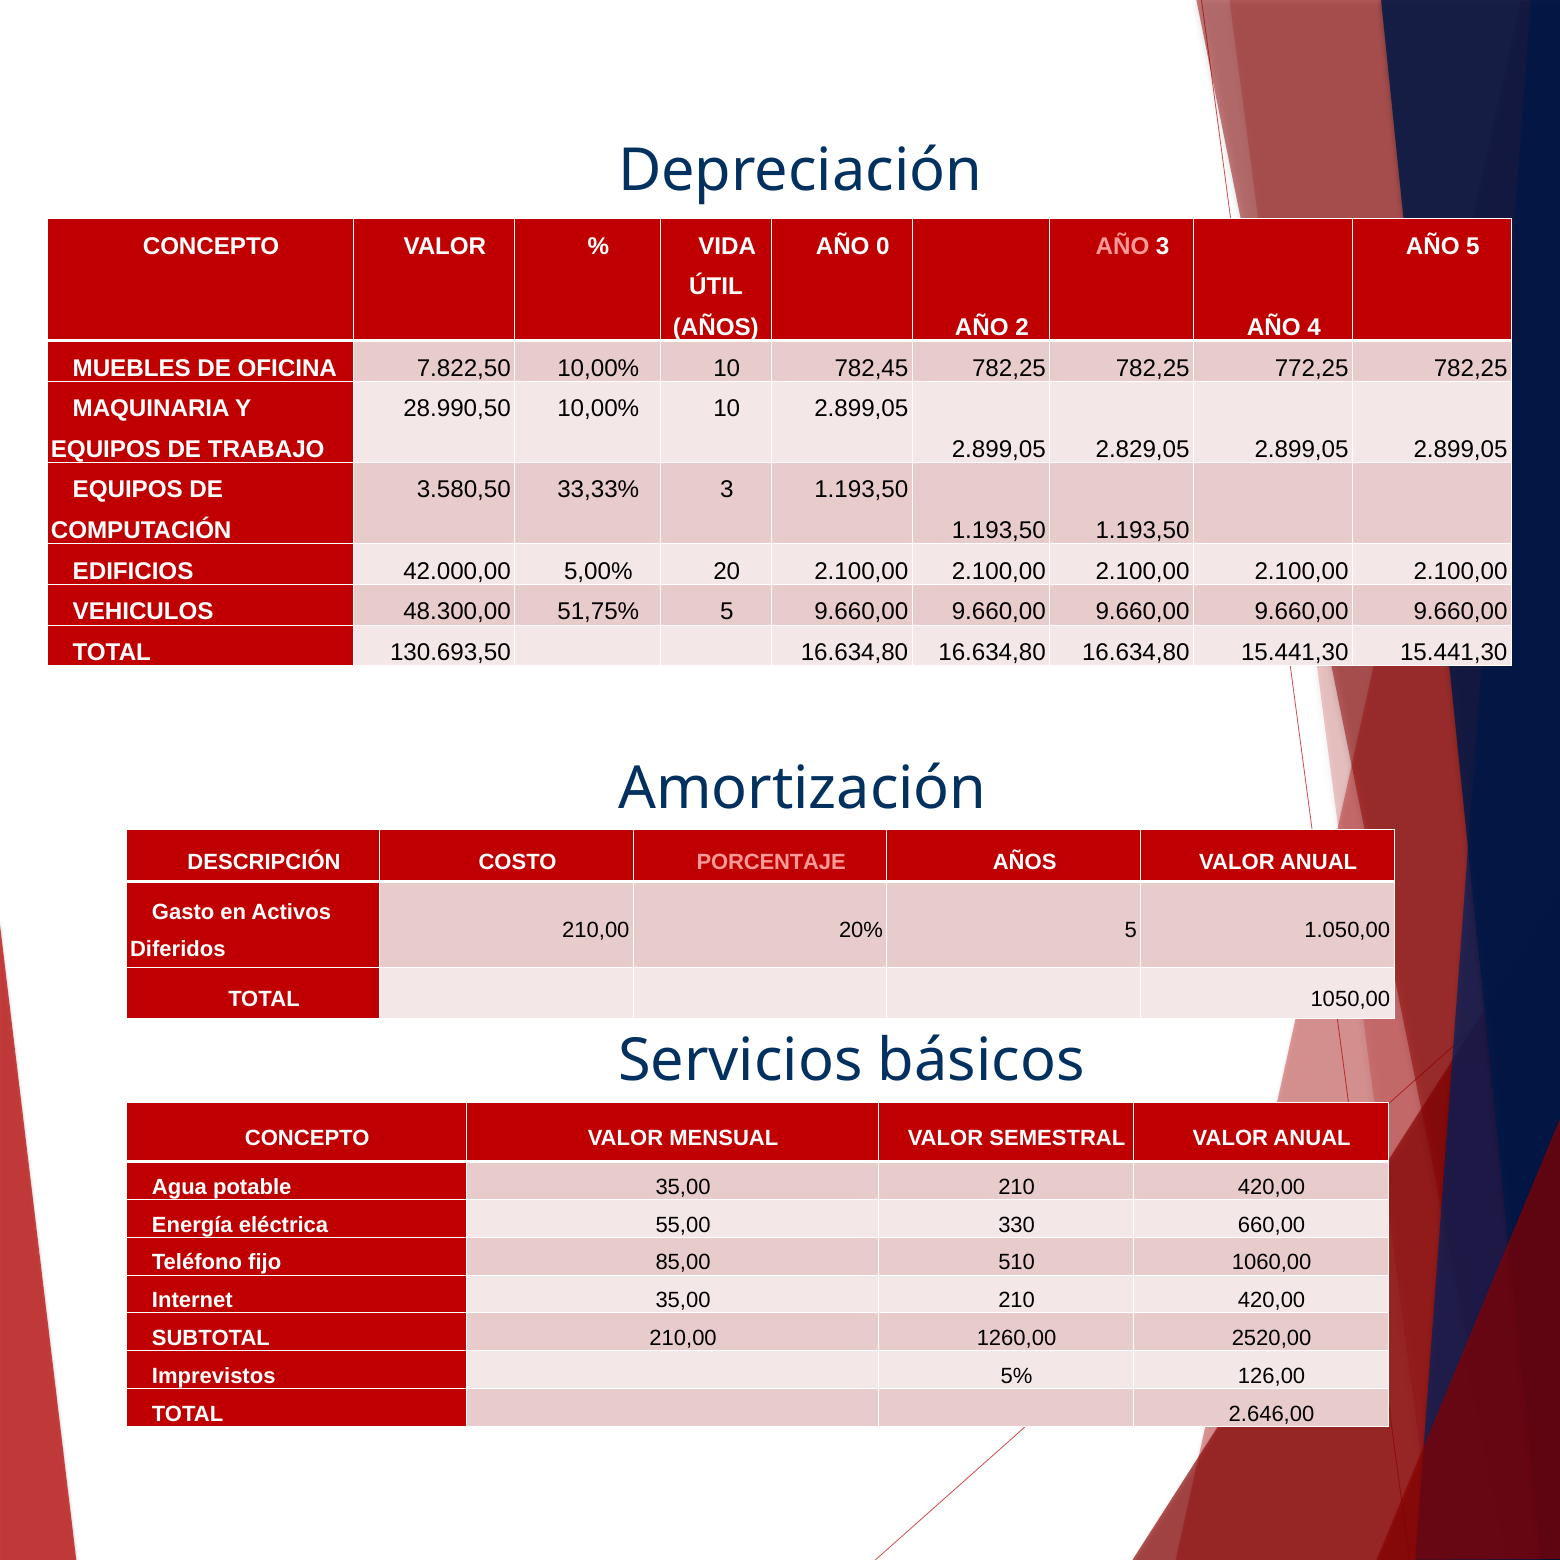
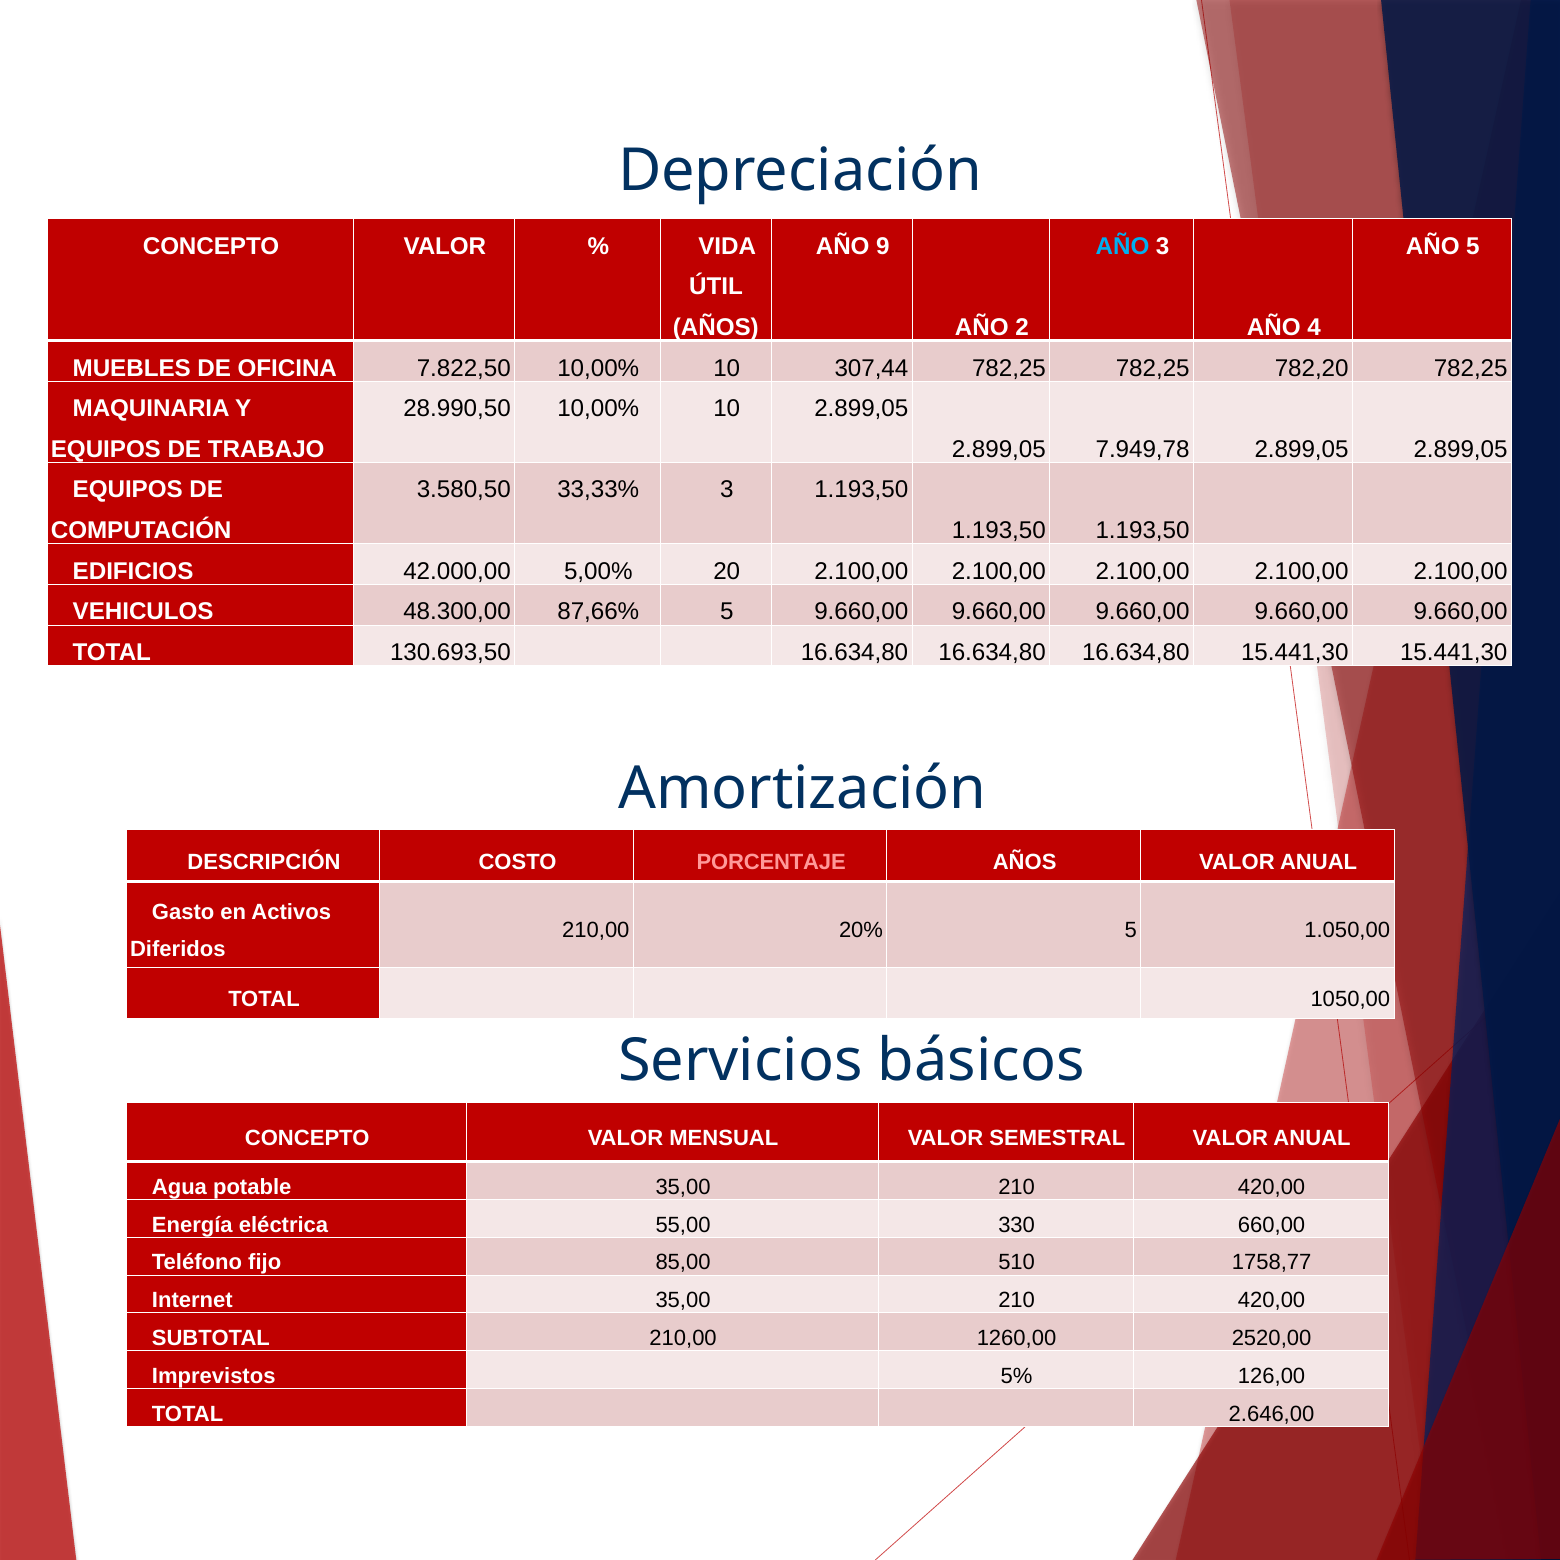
0: 0 -> 9
AÑO at (1122, 246) colour: pink -> light blue
782,45: 782,45 -> 307,44
772,25: 772,25 -> 782,20
2.829,05: 2.829,05 -> 7.949,78
51,75%: 51,75% -> 87,66%
1060,00: 1060,00 -> 1758,77
